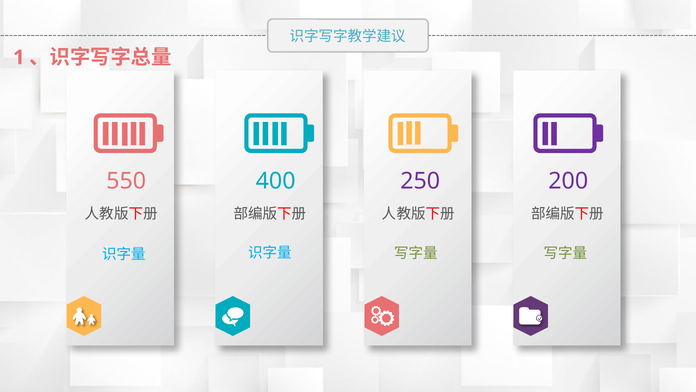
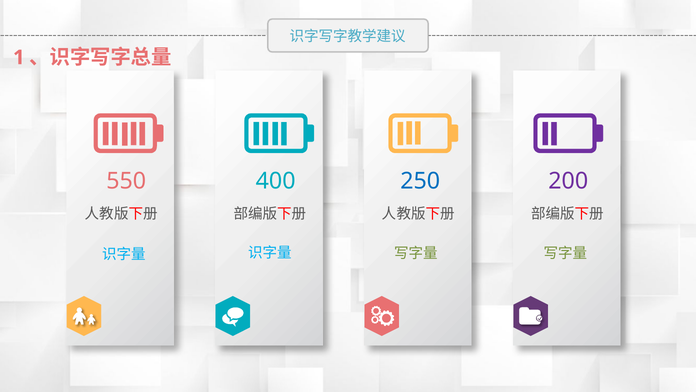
250 colour: purple -> blue
